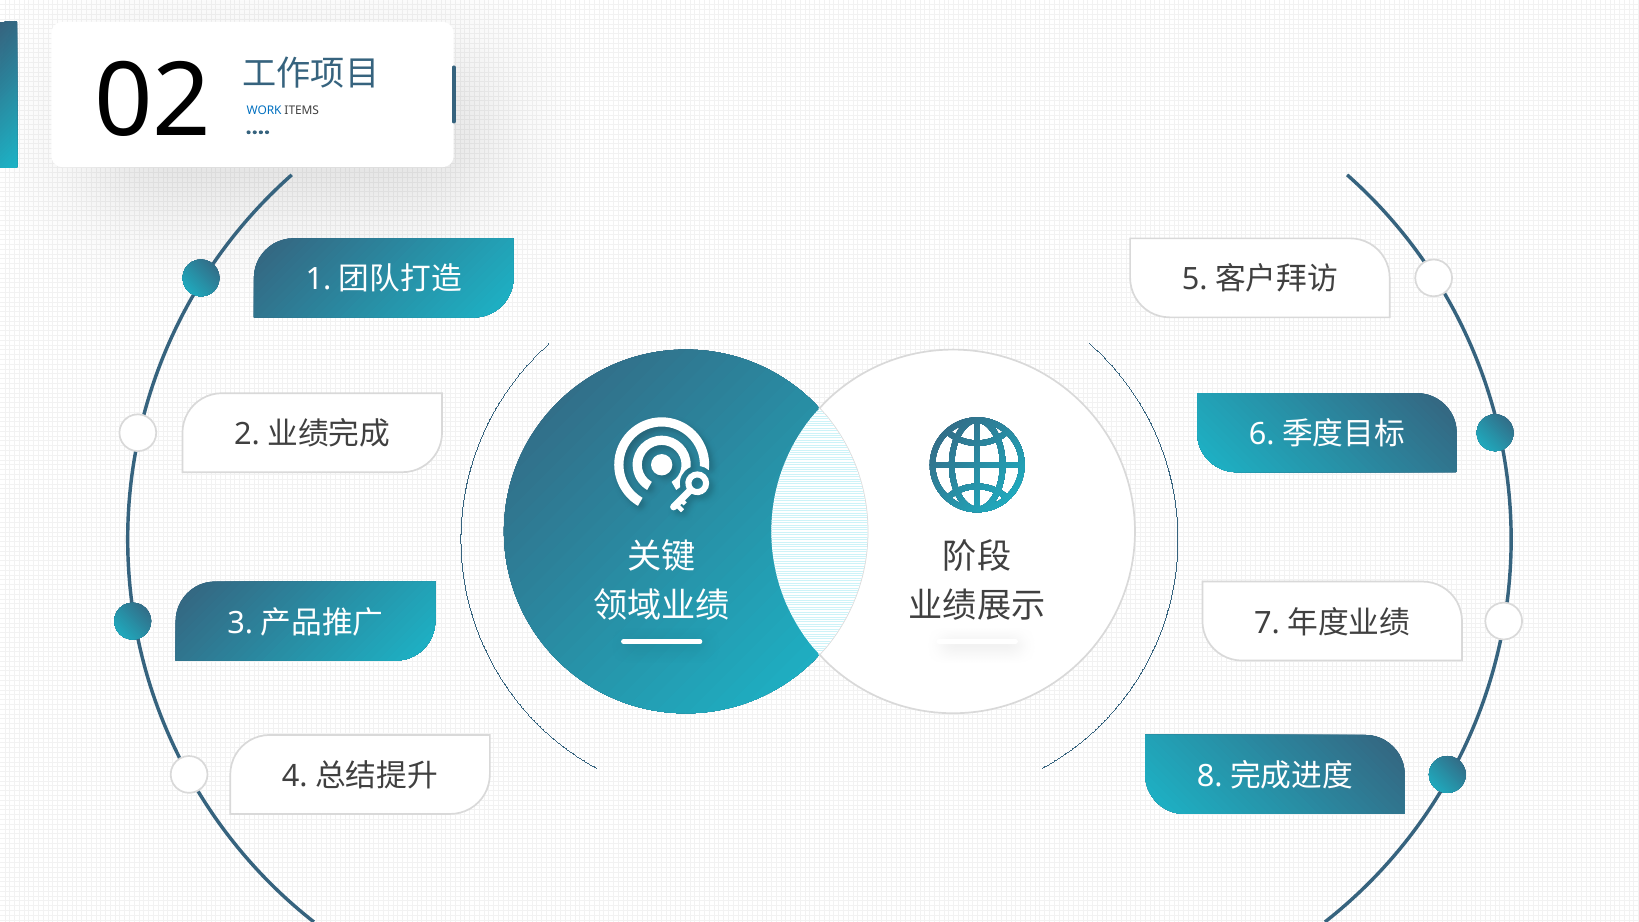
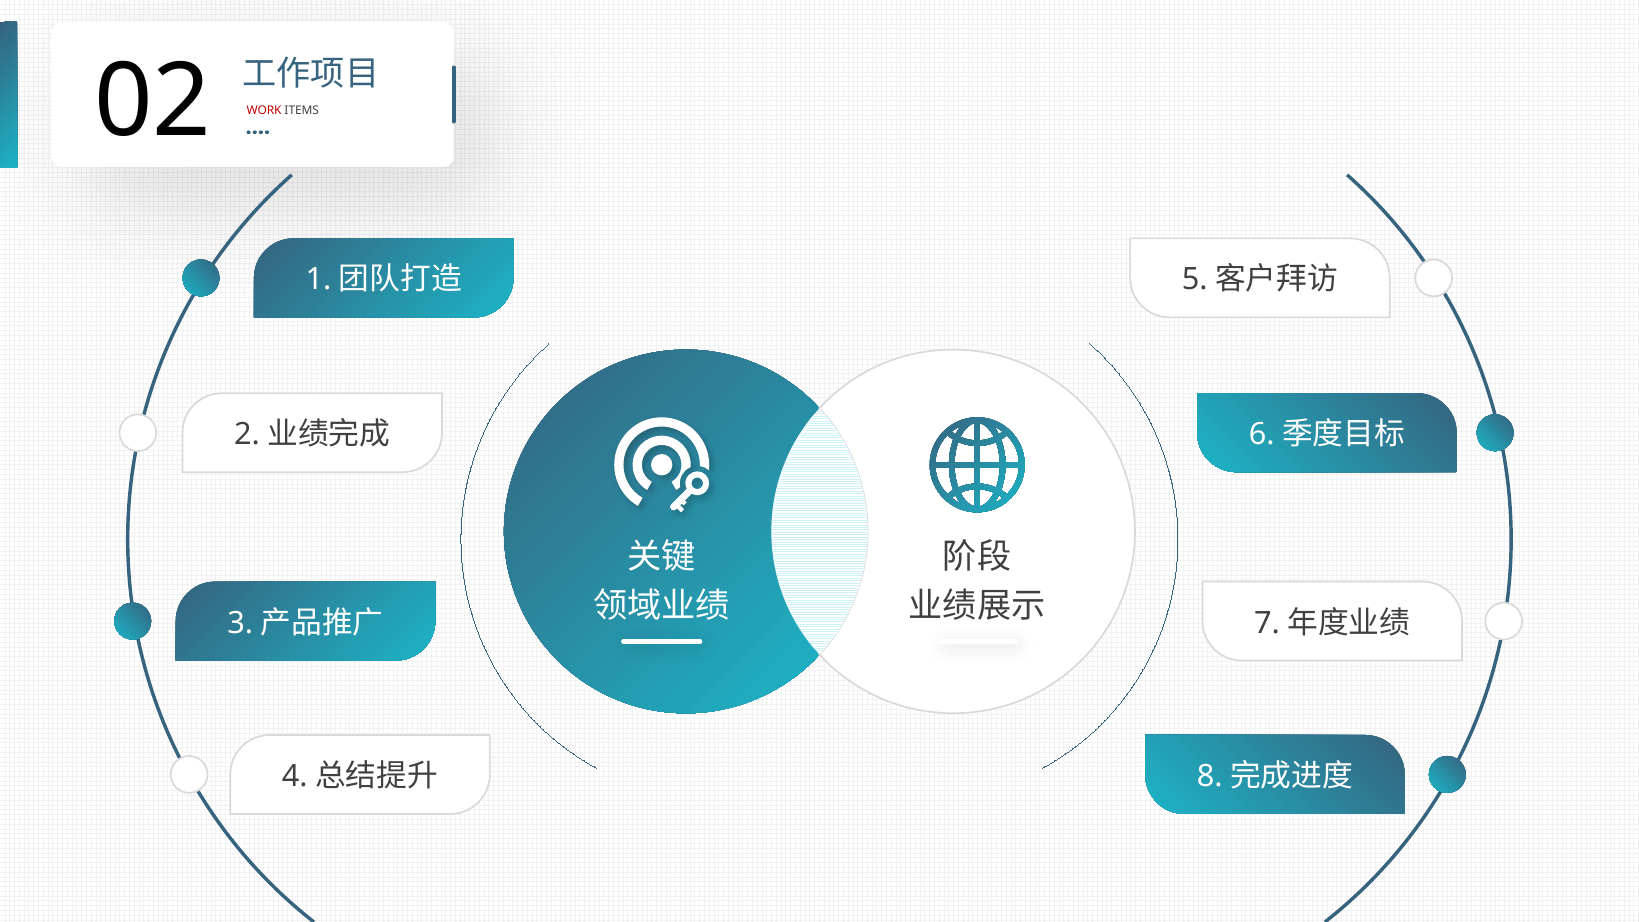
WORK colour: blue -> red
